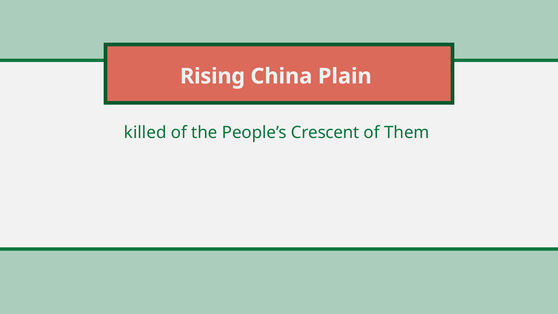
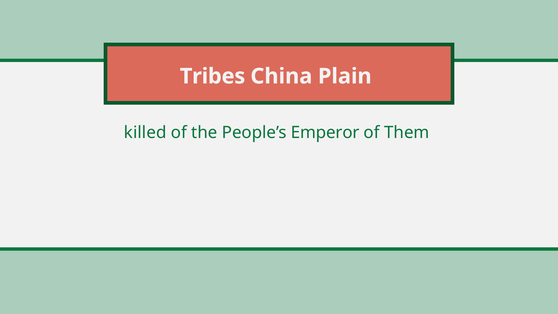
Rising: Rising -> Tribes
Crescent: Crescent -> Emperor
